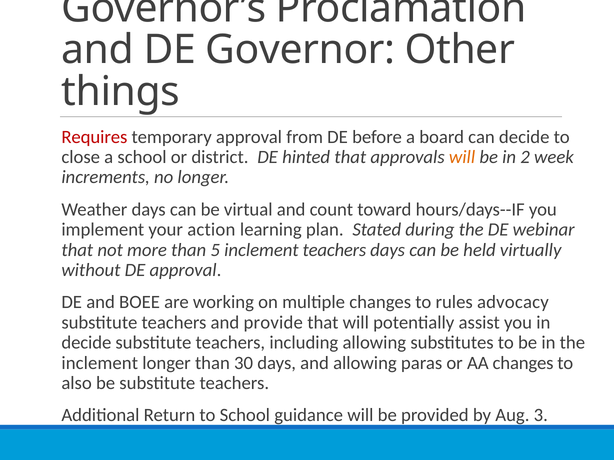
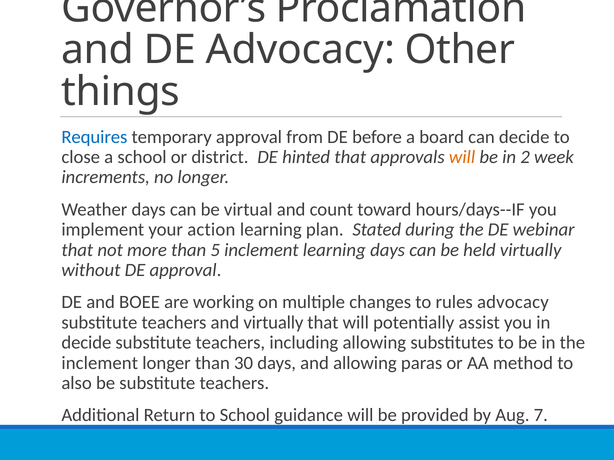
DE Governor: Governor -> Advocacy
Requires colour: red -> blue
inclement teachers: teachers -> learning
and provide: provide -> virtually
AA changes: changes -> method
3: 3 -> 7
